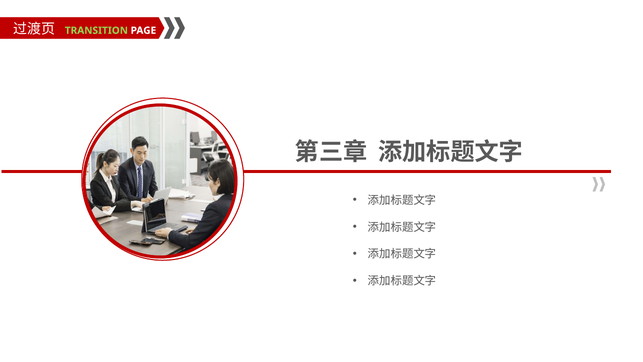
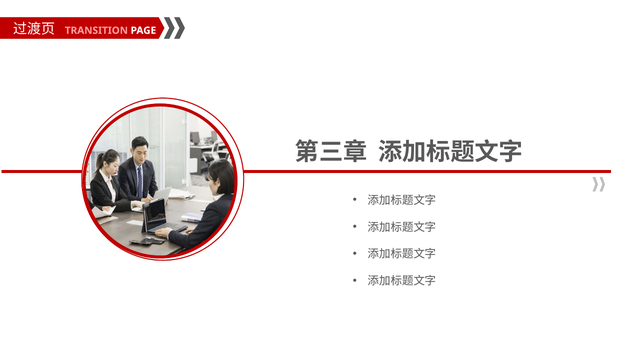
TRANSITION colour: light green -> pink
